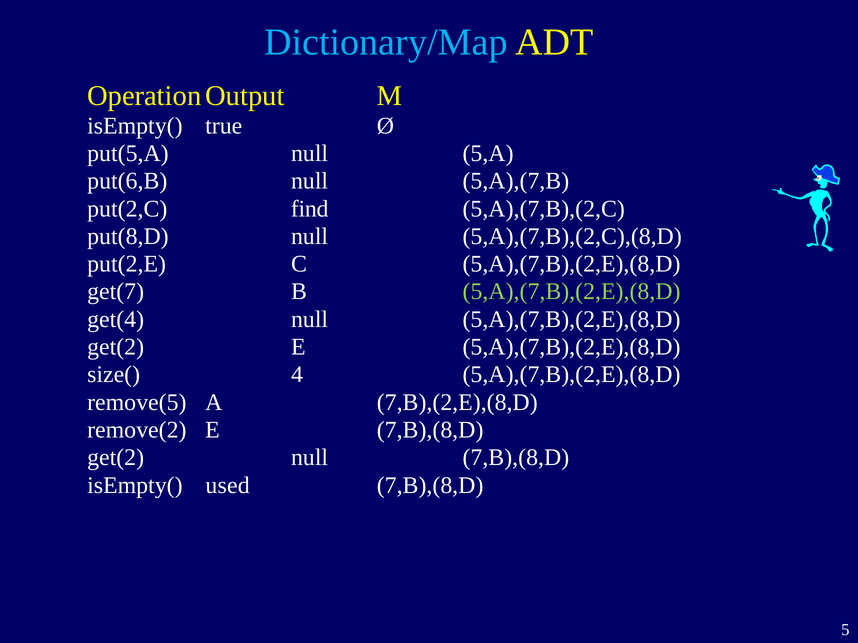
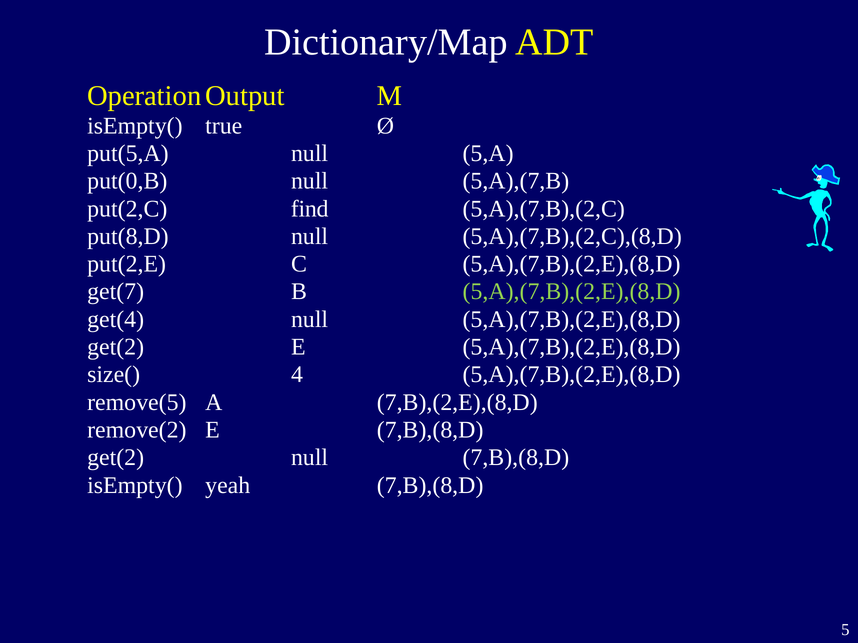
Dictionary/Map colour: light blue -> white
put(6,B: put(6,B -> put(0,B
used: used -> yeah
